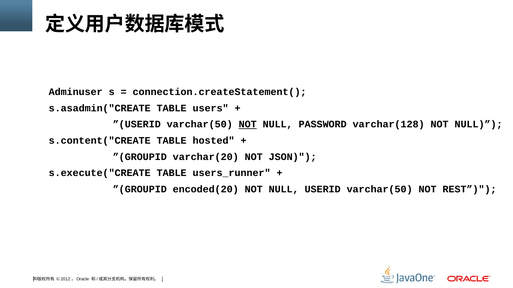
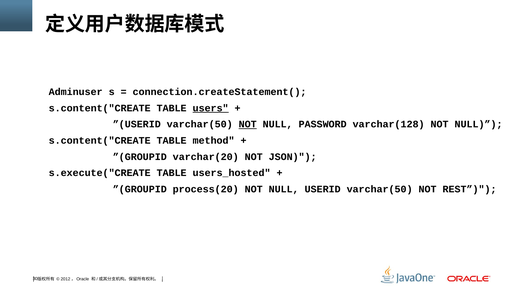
s.asadmin("CREATE at (100, 108): s.asadmin("CREATE -> s.content("CREATE
users underline: none -> present
hosted: hosted -> method
users_runner: users_runner -> users_hosted
encoded(20: encoded(20 -> process(20
